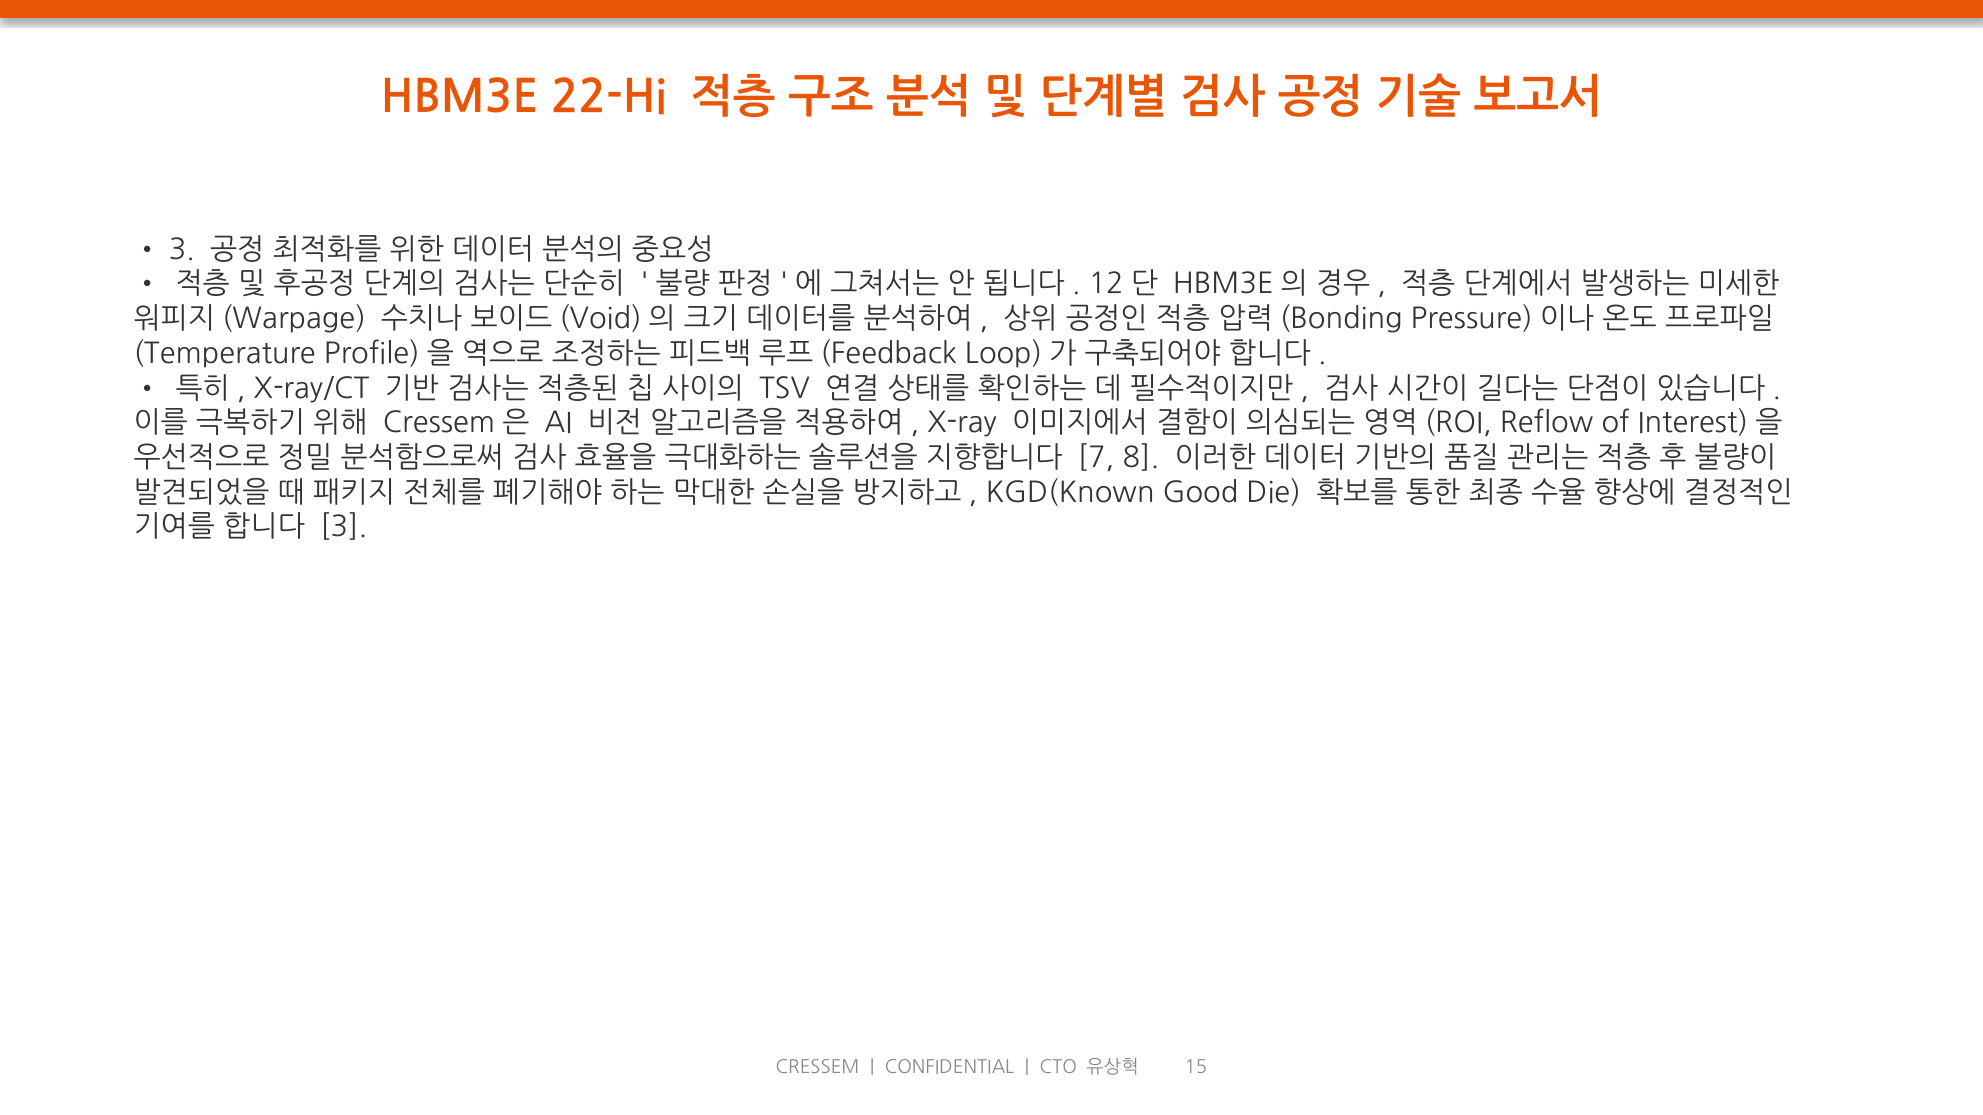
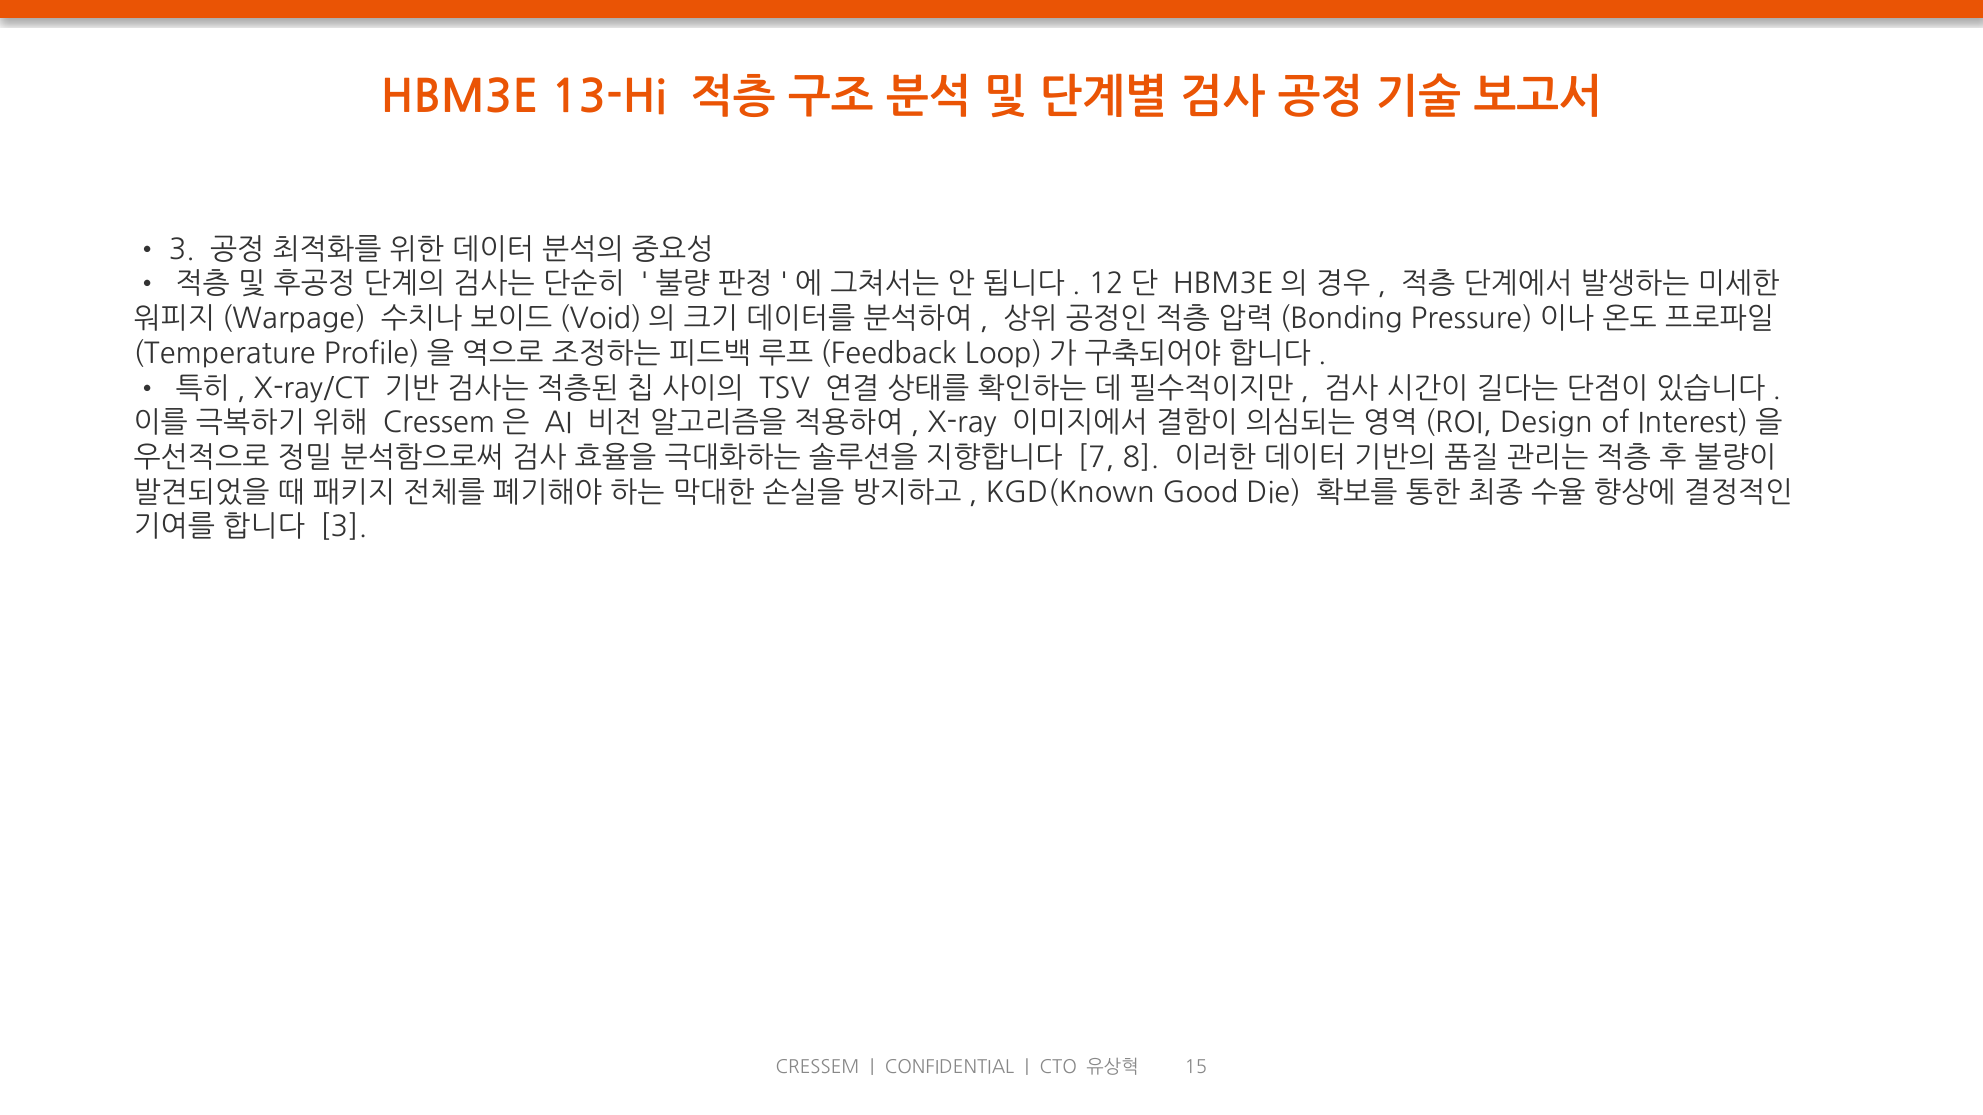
22-Hi: 22-Hi -> 13-Hi
Reflow: Reflow -> Design
